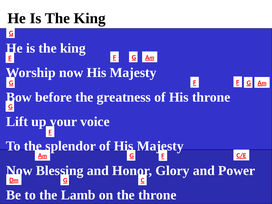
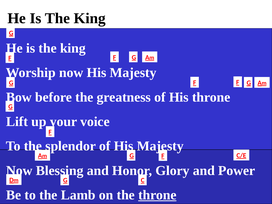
throne at (157, 195) underline: none -> present
